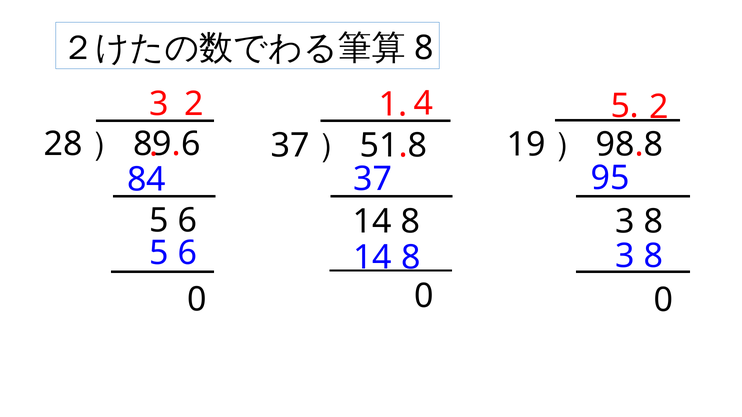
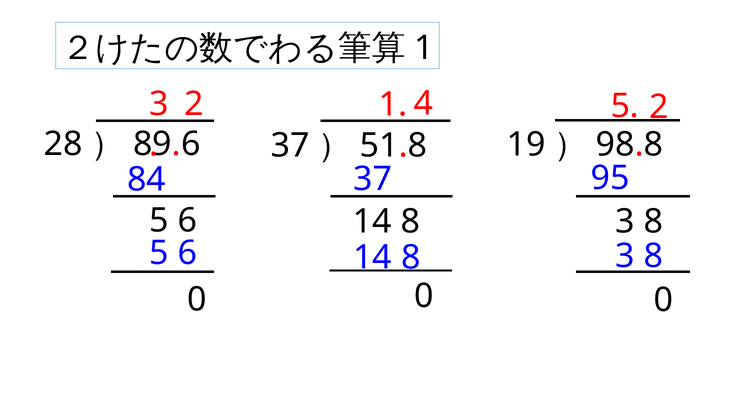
8: 8 -> 1
